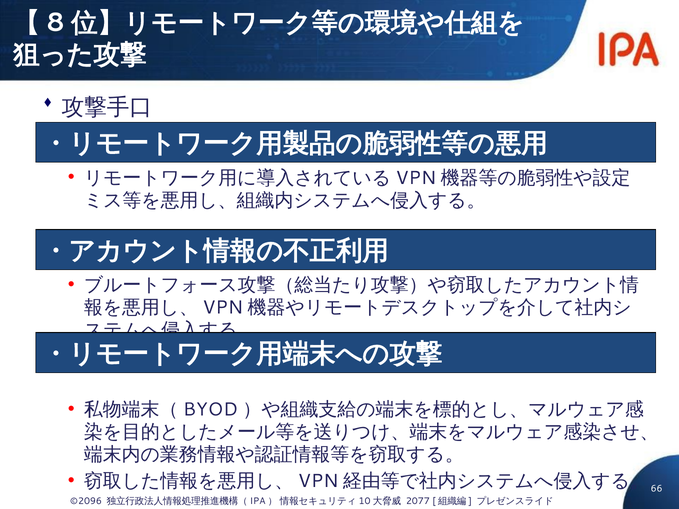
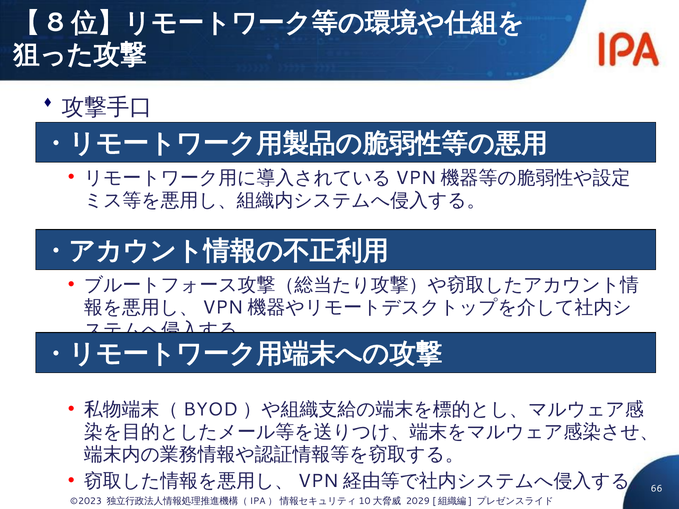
©2096: ©2096 -> ©2023
2077: 2077 -> 2029
